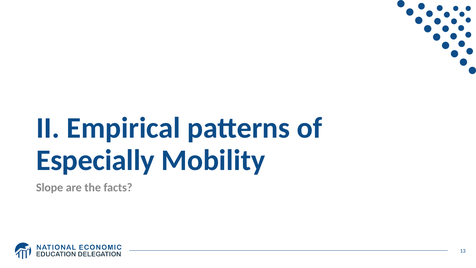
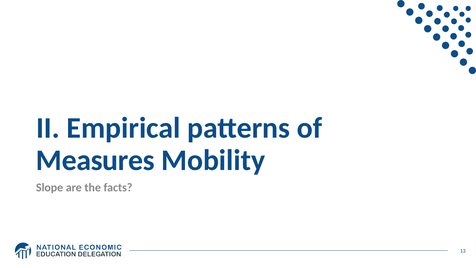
Especially: Especially -> Measures
